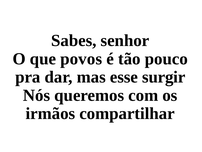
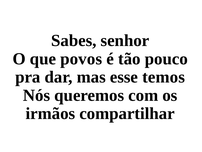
surgir: surgir -> temos
